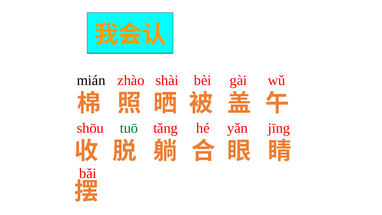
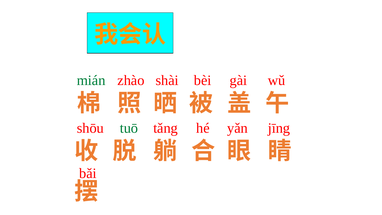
mián colour: black -> green
